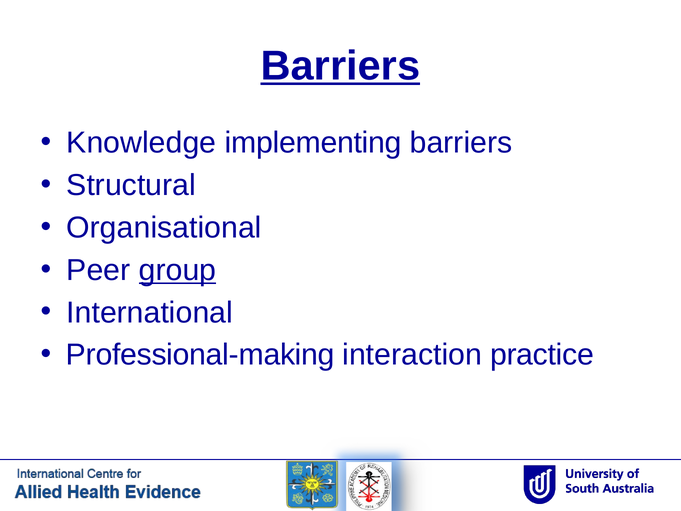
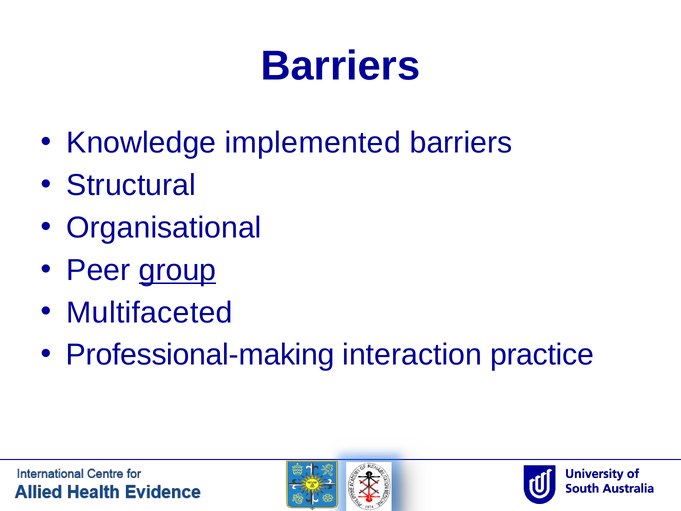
Barriers at (340, 66) underline: present -> none
implementing: implementing -> implemented
International: International -> Multifaceted
